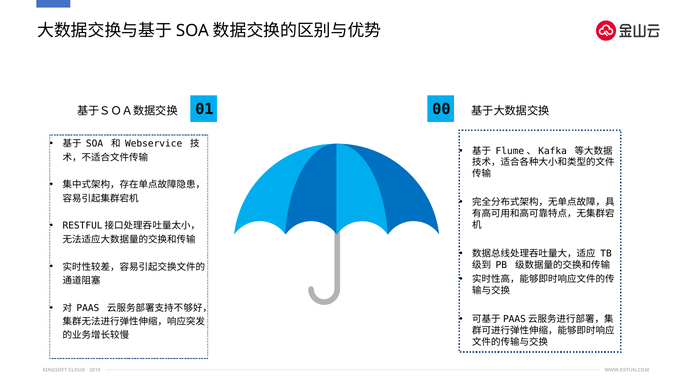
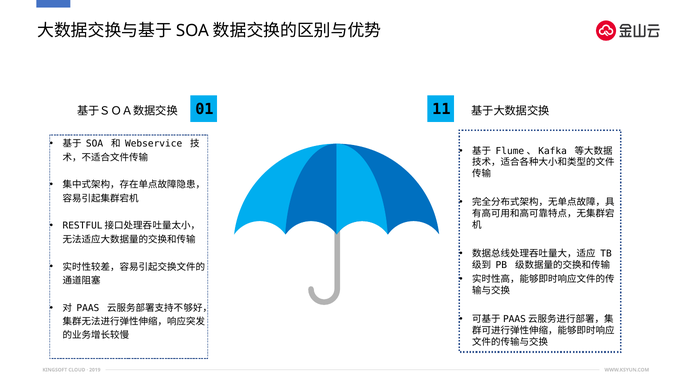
00: 00 -> 11
